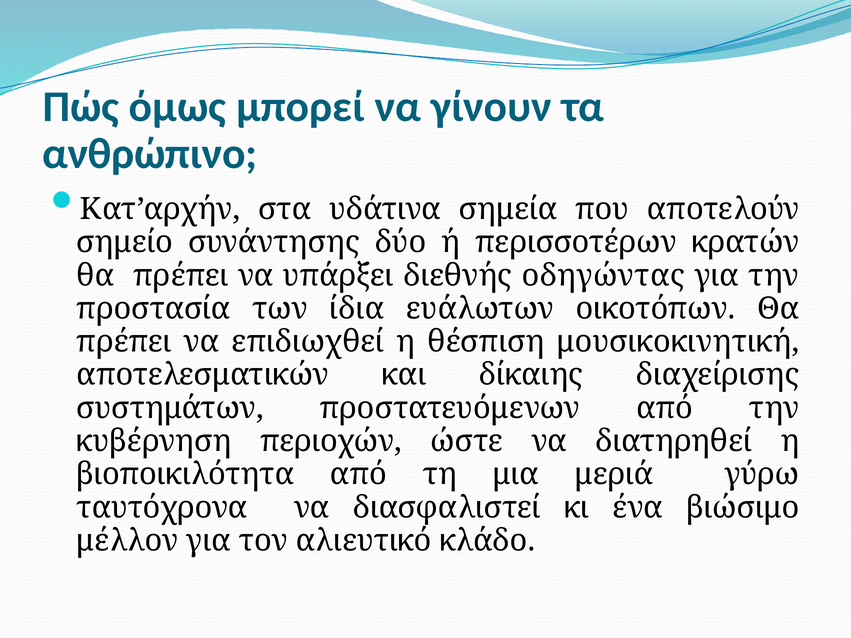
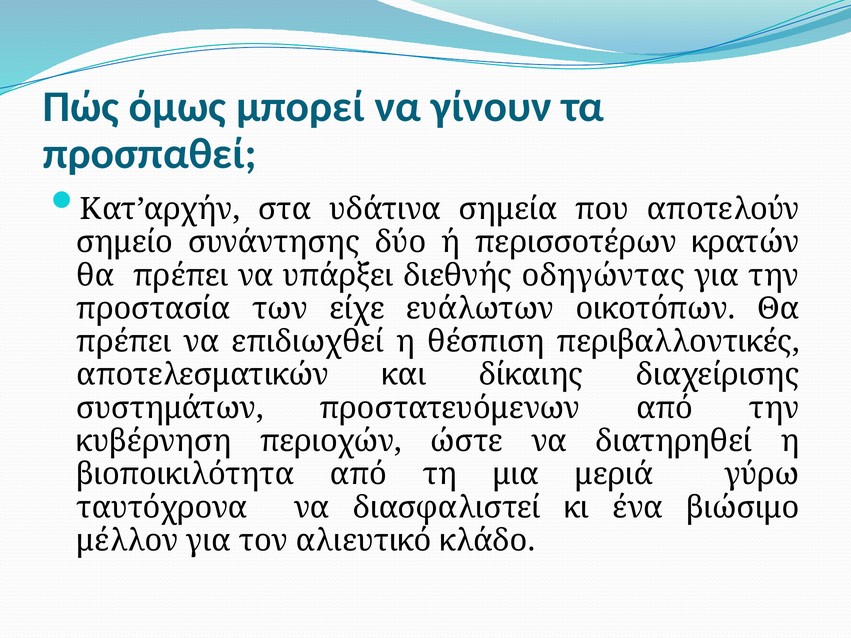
ανθρώπινο: ανθρώπινο -> προσπαθεί
ίδια: ίδια -> είχε
μουσικοκινητική: μουσικοκινητική -> περιβαλλοντικές
